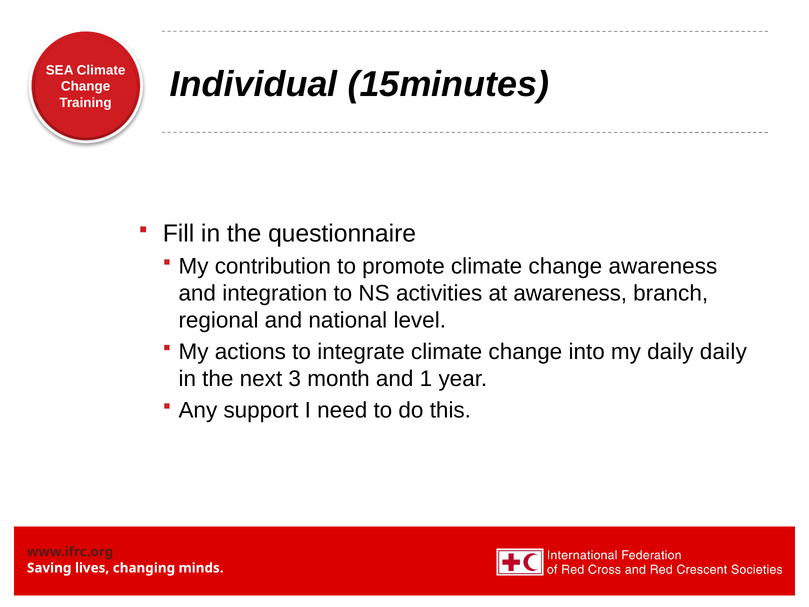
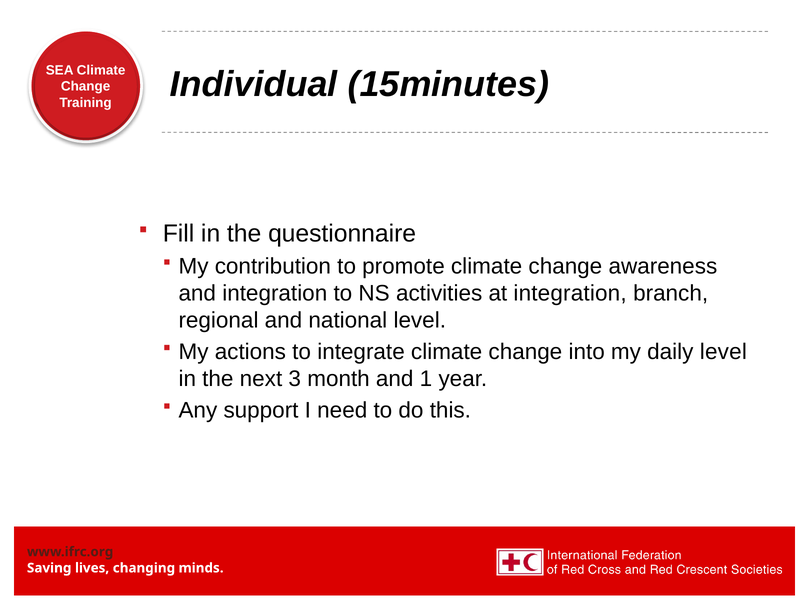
at awareness: awareness -> integration
daily daily: daily -> level
